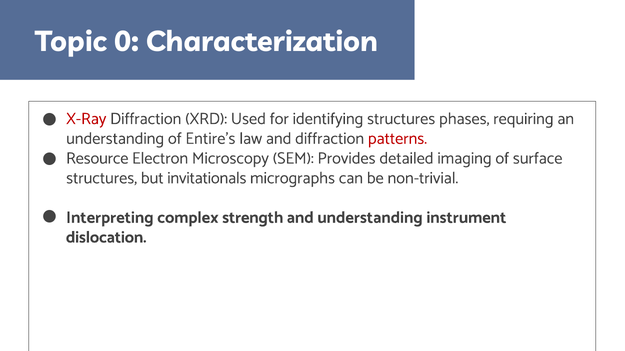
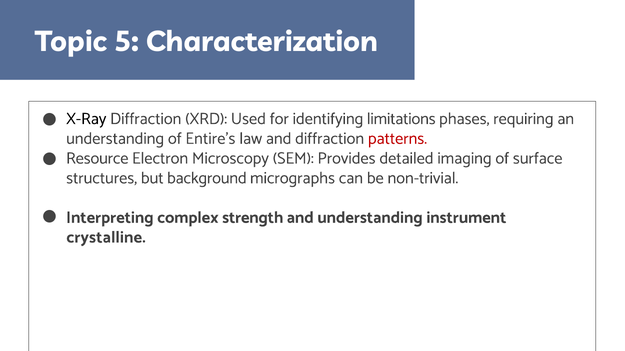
0: 0 -> 5
X-Ray colour: red -> black
identifying structures: structures -> limitations
invitationals: invitationals -> background
dislocation: dislocation -> crystalline
